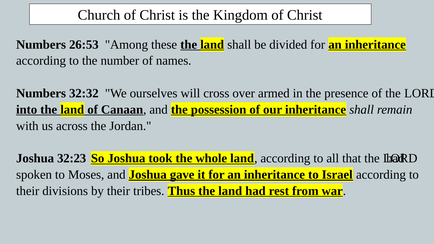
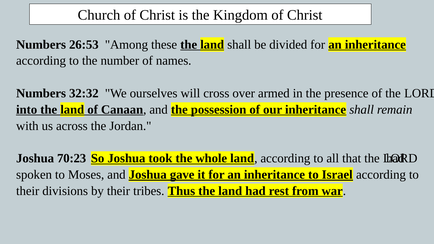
32:23: 32:23 -> 70:23
